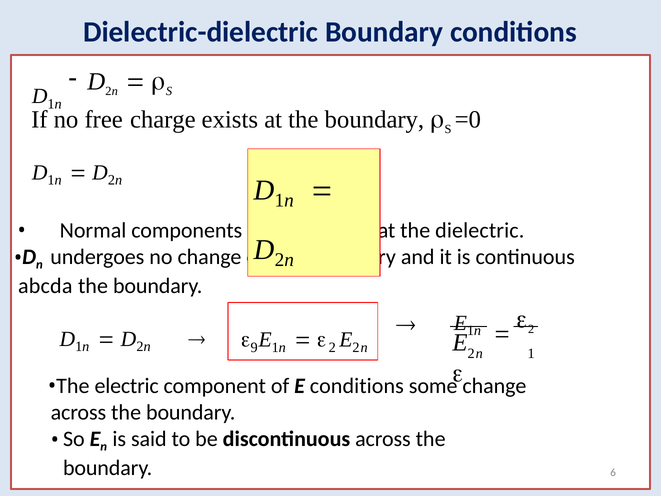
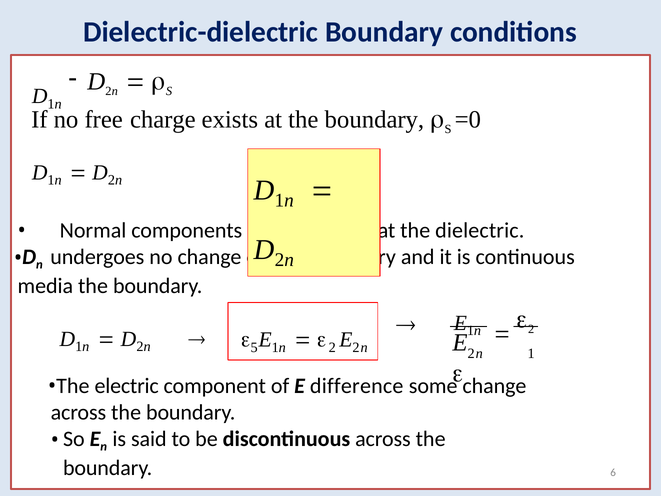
abcda: abcda -> media
9: 9 -> 5
E conditions: conditions -> difference
